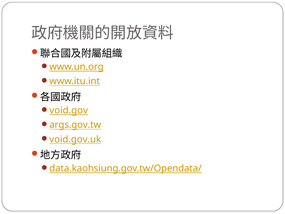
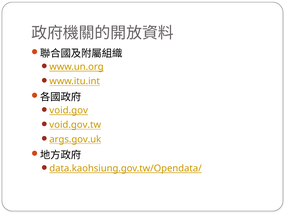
args.gov.tw: args.gov.tw -> void.gov.tw
void.gov.uk: void.gov.uk -> args.gov.uk
